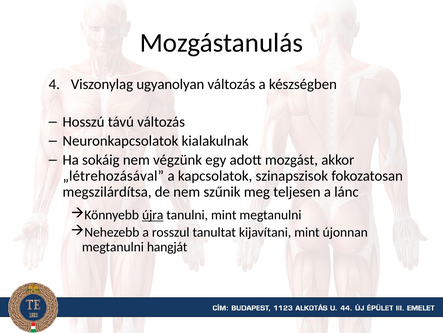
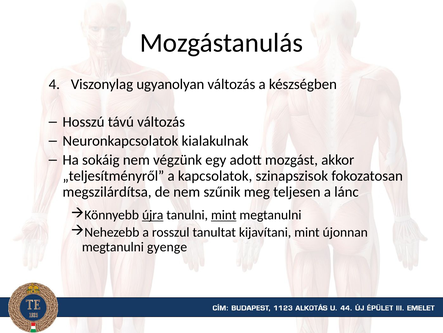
„létrehozásával: „létrehozásával -> „teljesítményről
mint at (224, 215) underline: none -> present
hangját: hangját -> gyenge
